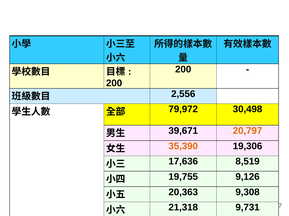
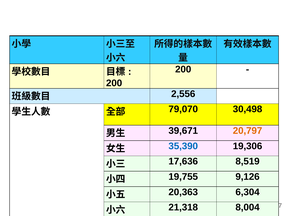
79,972: 79,972 -> 79,070
35,390 colour: orange -> blue
9,308: 9,308 -> 6,304
9,731: 9,731 -> 8,004
